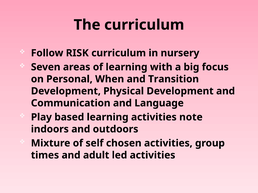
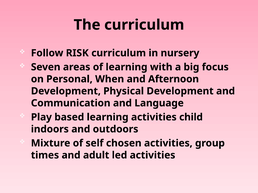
Transition: Transition -> Afternoon
note: note -> child
